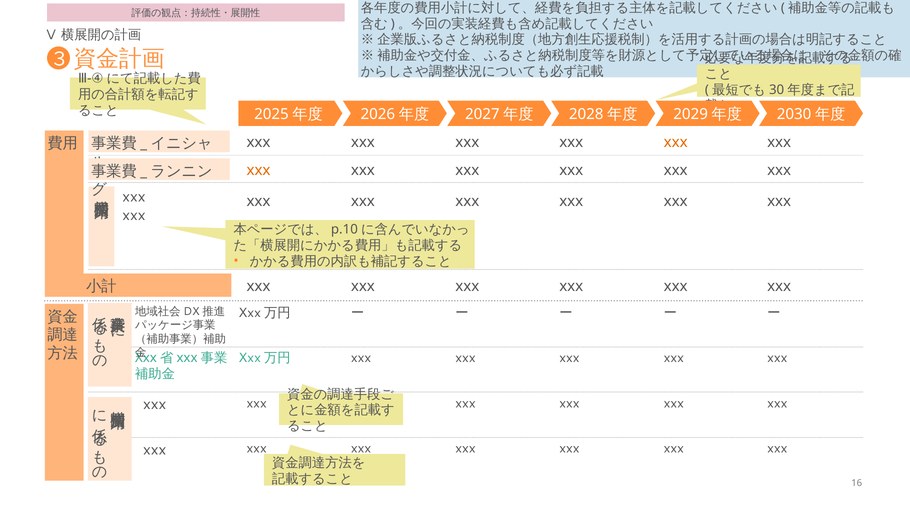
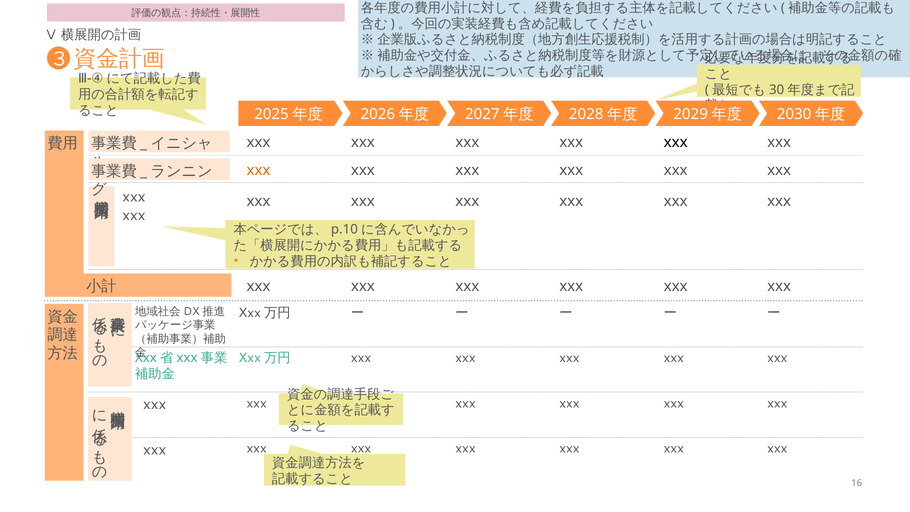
xxx at (676, 142) colour: orange -> black
